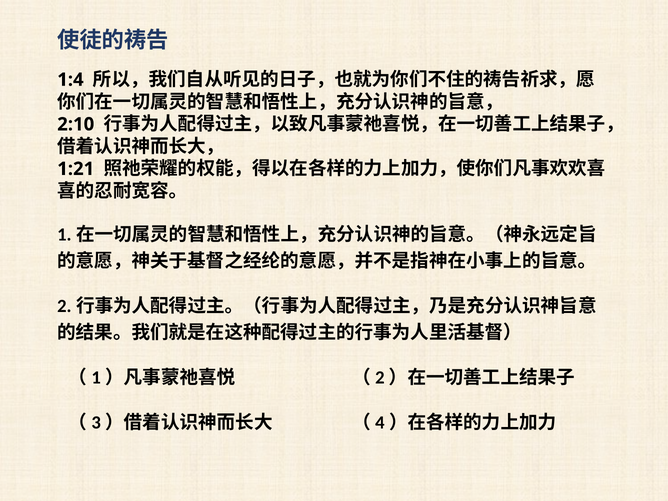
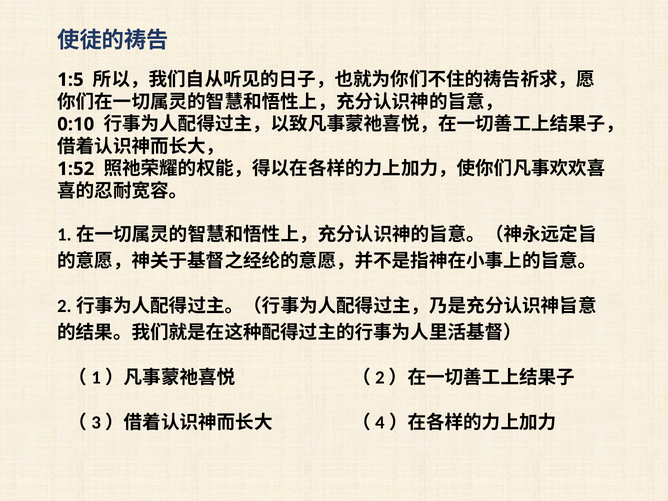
1:4: 1:4 -> 1:5
2:10: 2:10 -> 0:10
1:21: 1:21 -> 1:52
